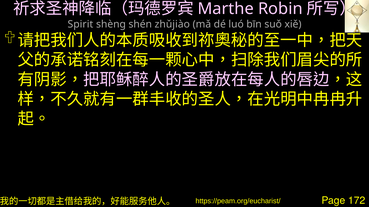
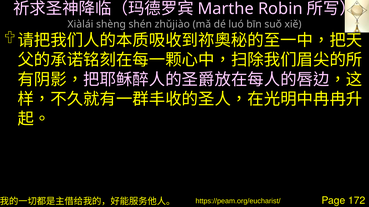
Spirit: Spirit -> Xiàlái
